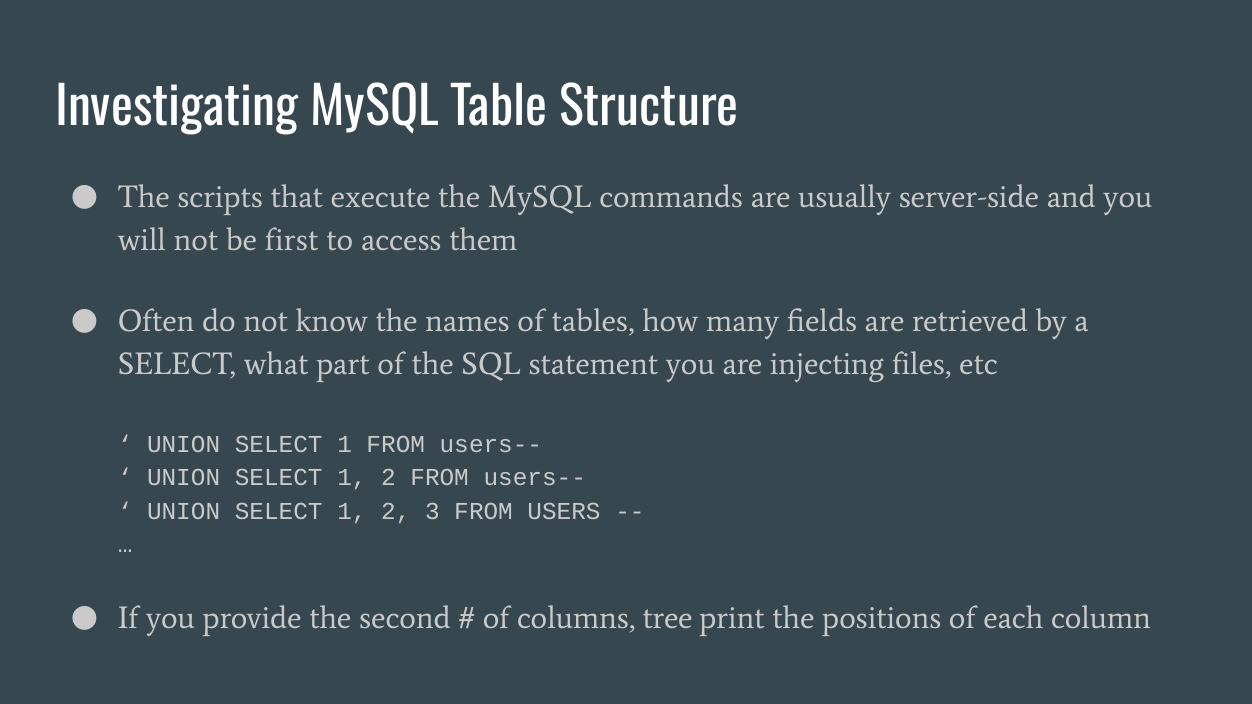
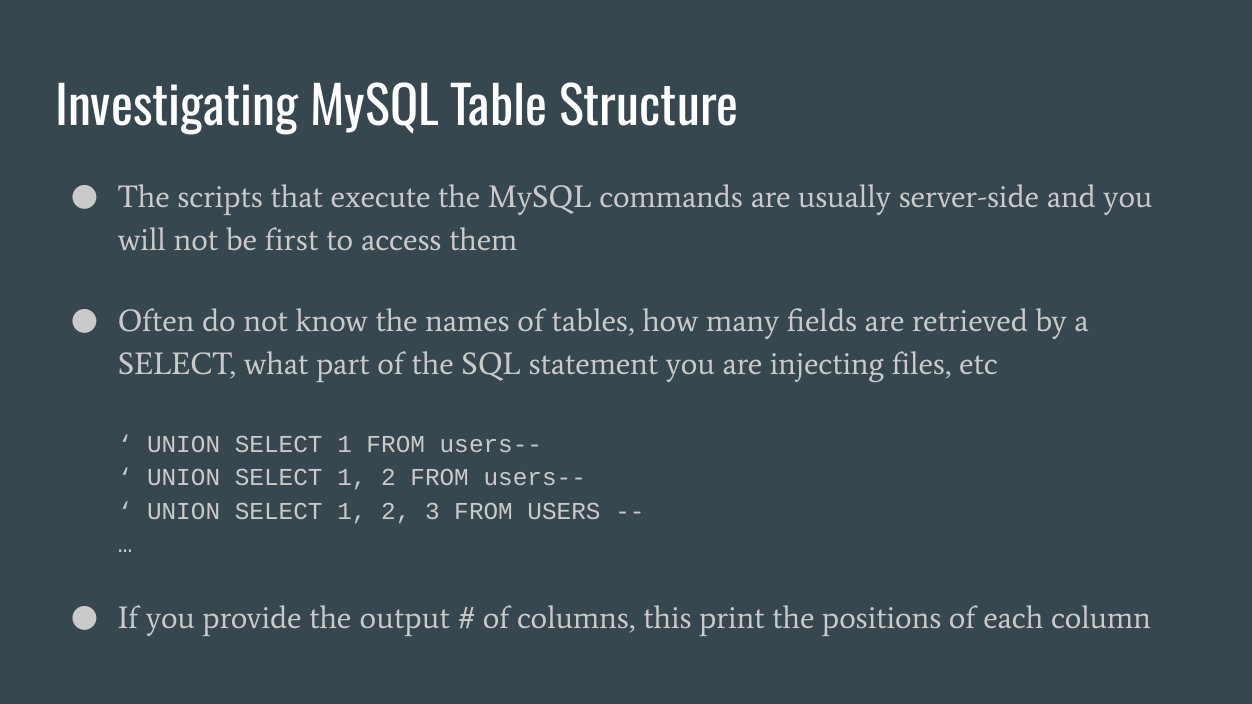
second: second -> output
tree: tree -> this
